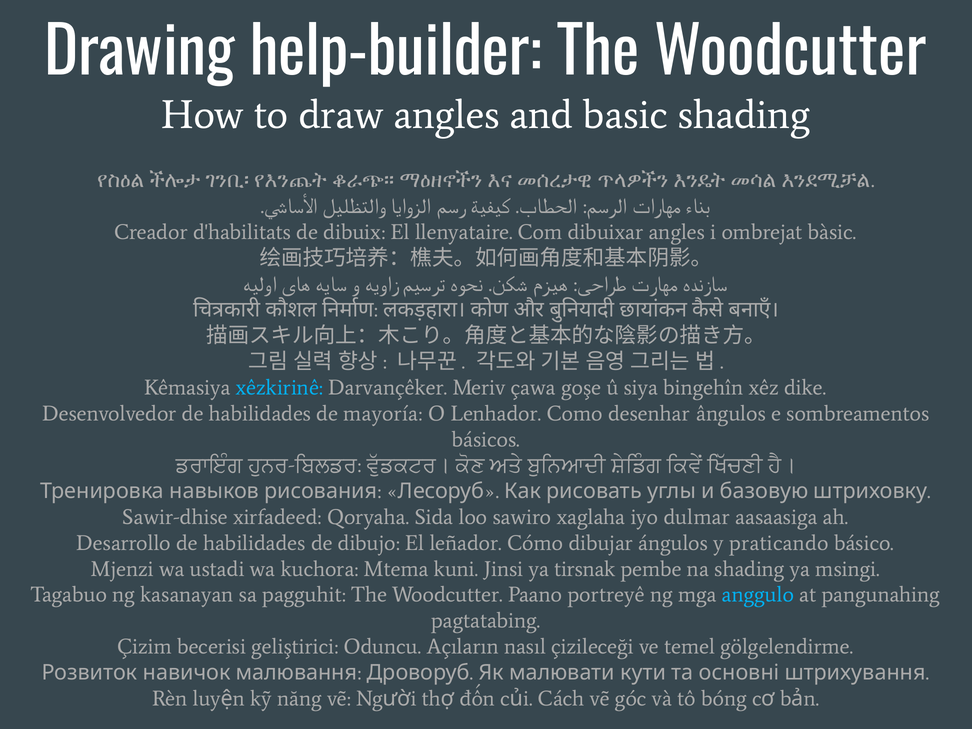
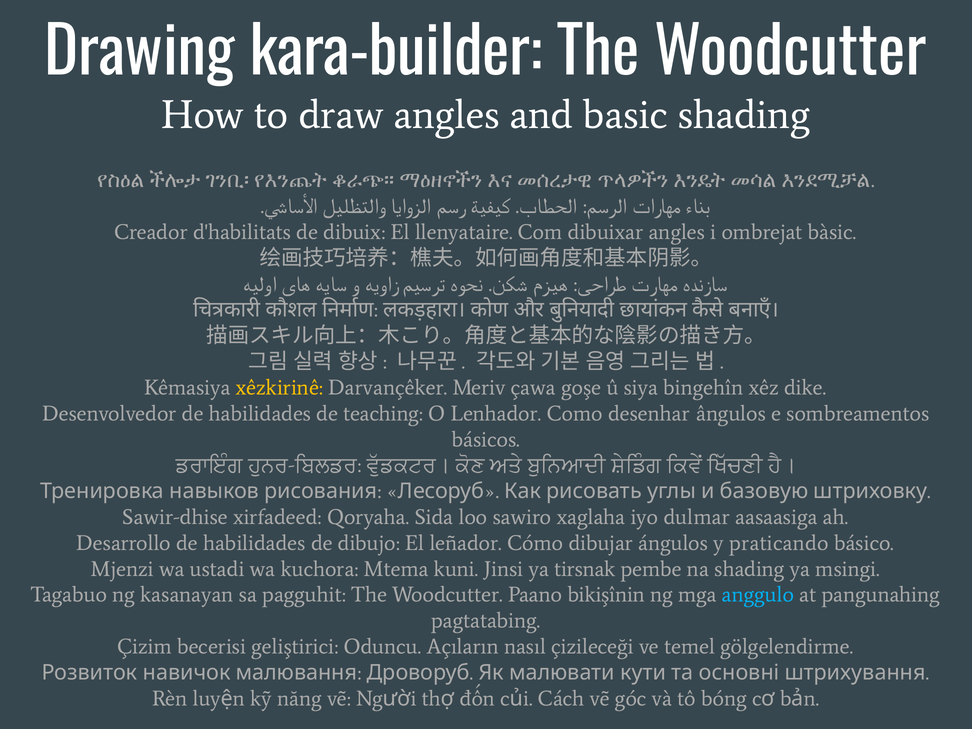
help-builder: help-builder -> kara-builder
xêzkirinê colour: light blue -> yellow
mayoría: mayoría -> teaching
portreyê: portreyê -> bikişînin
